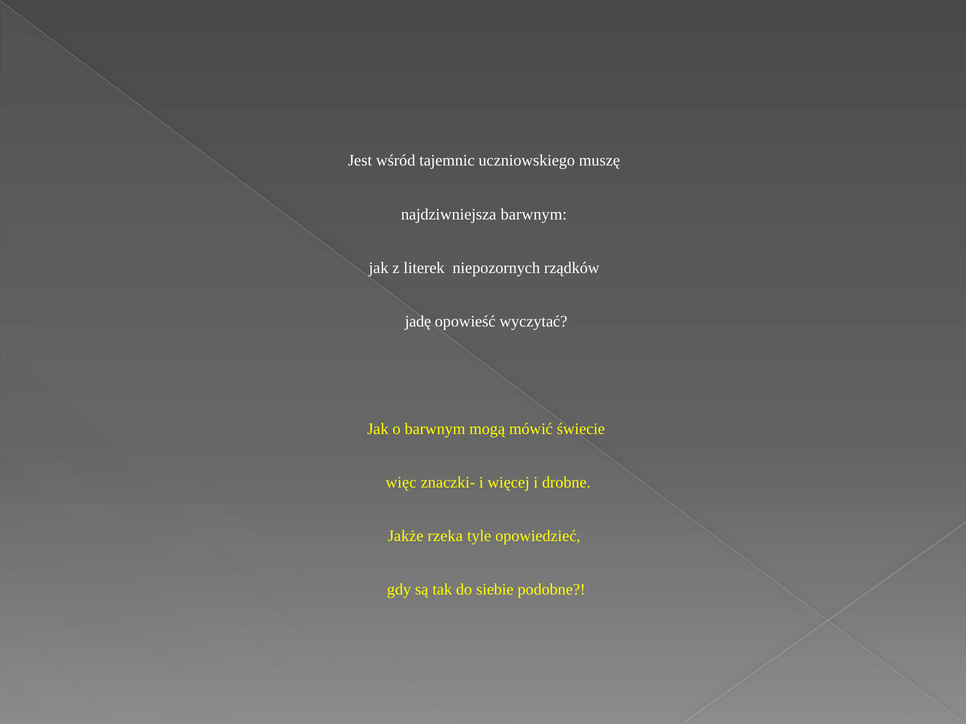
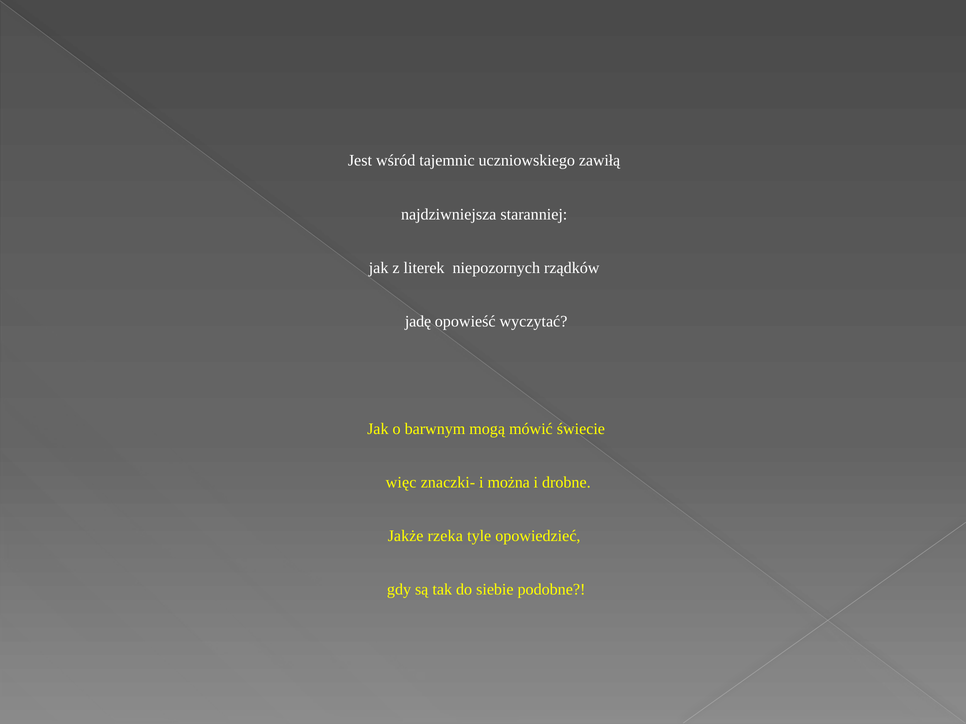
muszę: muszę -> zawiłą
najdziwniejsza barwnym: barwnym -> staranniej
więcej: więcej -> można
